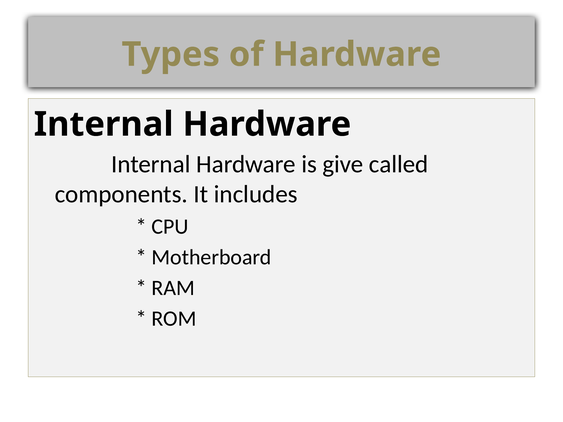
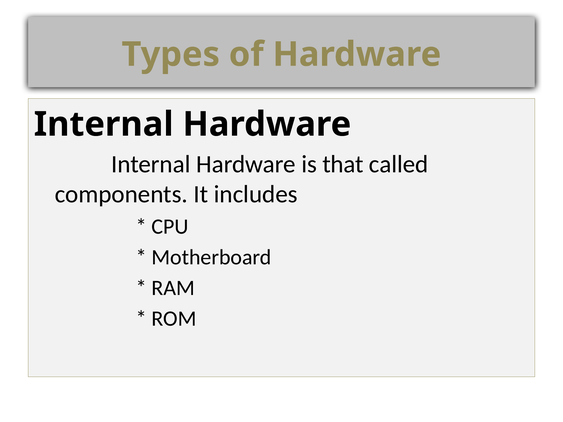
give: give -> that
